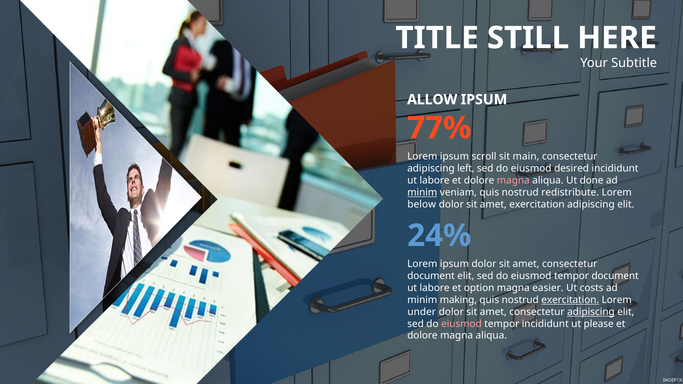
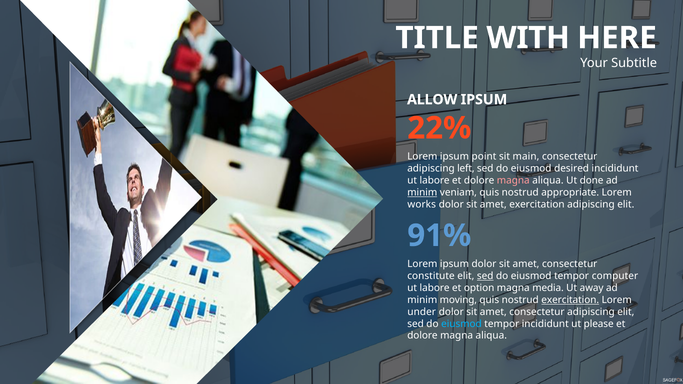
STILL: STILL -> WITH
77%: 77% -> 22%
scroll: scroll -> point
redistribute: redistribute -> appropriate
below: below -> works
24%: 24% -> 91%
document at (431, 276): document -> constitute
sed at (485, 276) underline: none -> present
tempor document: document -> computer
easier: easier -> media
costs: costs -> away
making: making -> moving
adipiscing at (591, 312) underline: present -> none
eiusmod at (461, 324) colour: pink -> light blue
